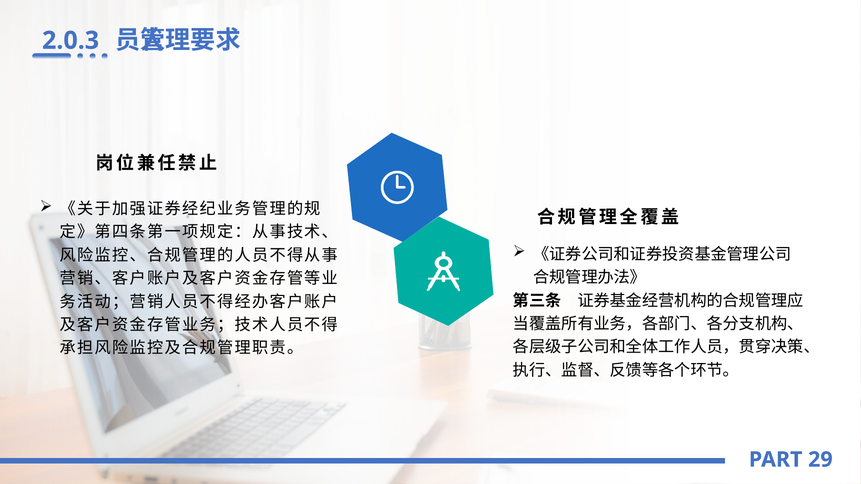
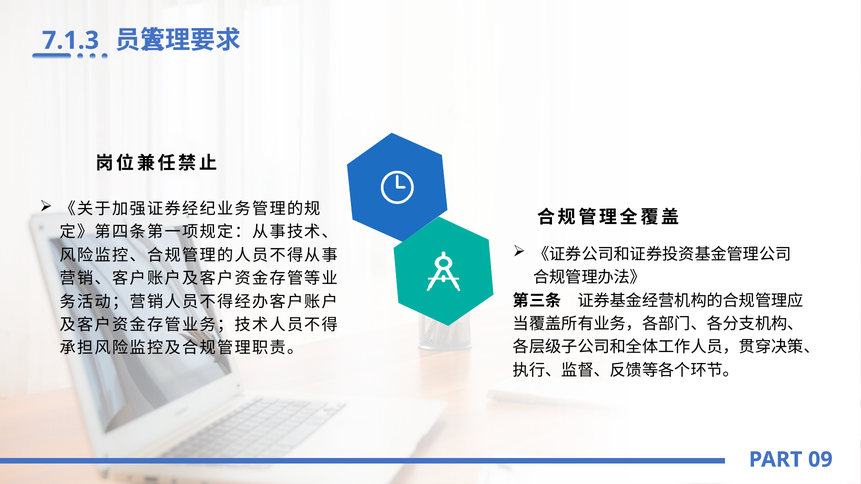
2.0.3: 2.0.3 -> 7.1.3
29: 29 -> 09
